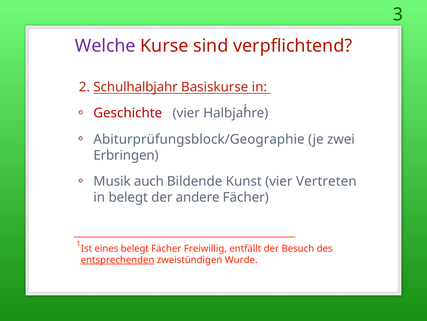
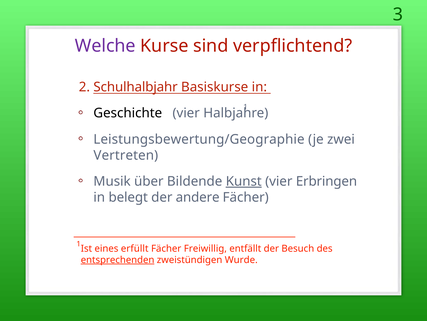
Geschichte colour: red -> black
Abiturprüfungsblock/Geographie: Abiturprüfungsblock/Geographie -> Leistungsbewertung/Geographie
Erbringen: Erbringen -> Vertreten
auch: auch -> über
Kunst underline: none -> present
Vertreten: Vertreten -> Erbringen
eines belegt: belegt -> erfüllt
